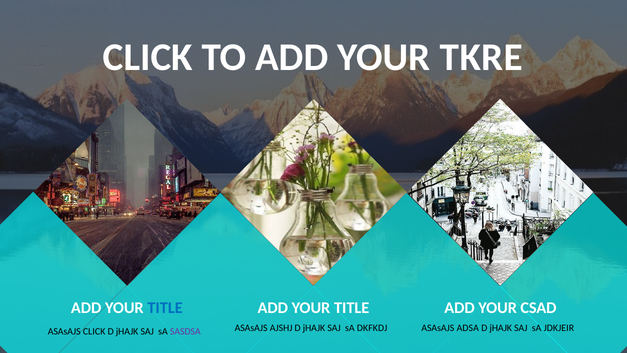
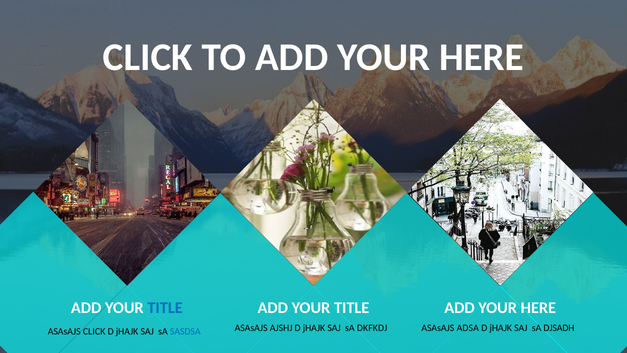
TO ADD YOUR TKRE: TKRE -> HERE
TITLE ADD YOUR CSAD: CSAD -> HERE
SASDSA colour: purple -> blue
JDKJEIR: JDKJEIR -> DJSADH
